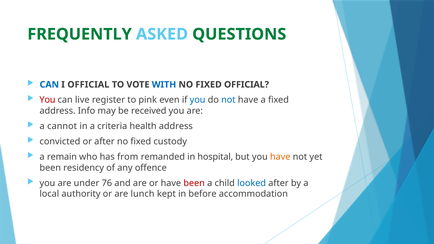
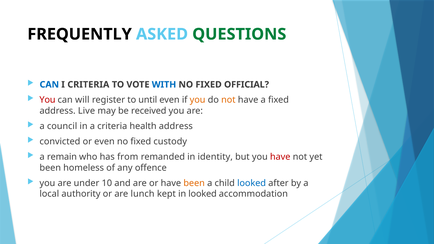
FREQUENTLY colour: green -> black
I OFFICIAL: OFFICIAL -> CRITERIA
live: live -> will
pink: pink -> until
you at (198, 100) colour: blue -> orange
not at (228, 100) colour: blue -> orange
Info: Info -> Live
cannot: cannot -> council
or after: after -> even
hospital: hospital -> identity
have at (280, 157) colour: orange -> red
residency: residency -> homeless
76: 76 -> 10
been at (194, 183) colour: red -> orange
in before: before -> looked
